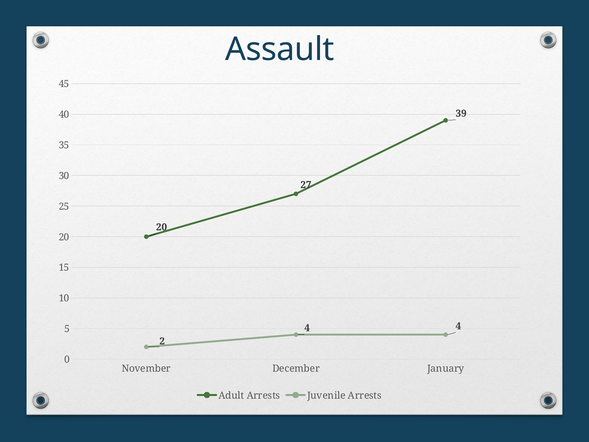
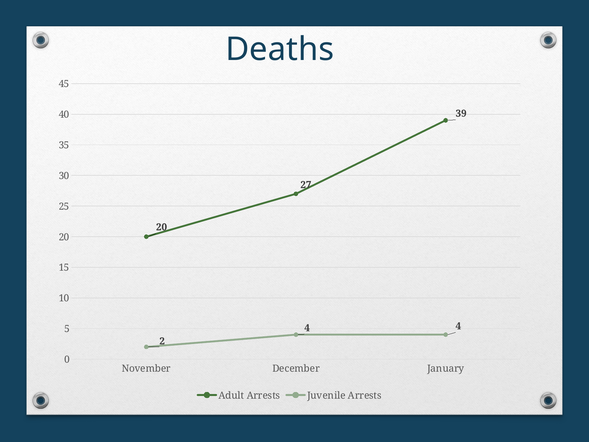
Assault: Assault -> Deaths
